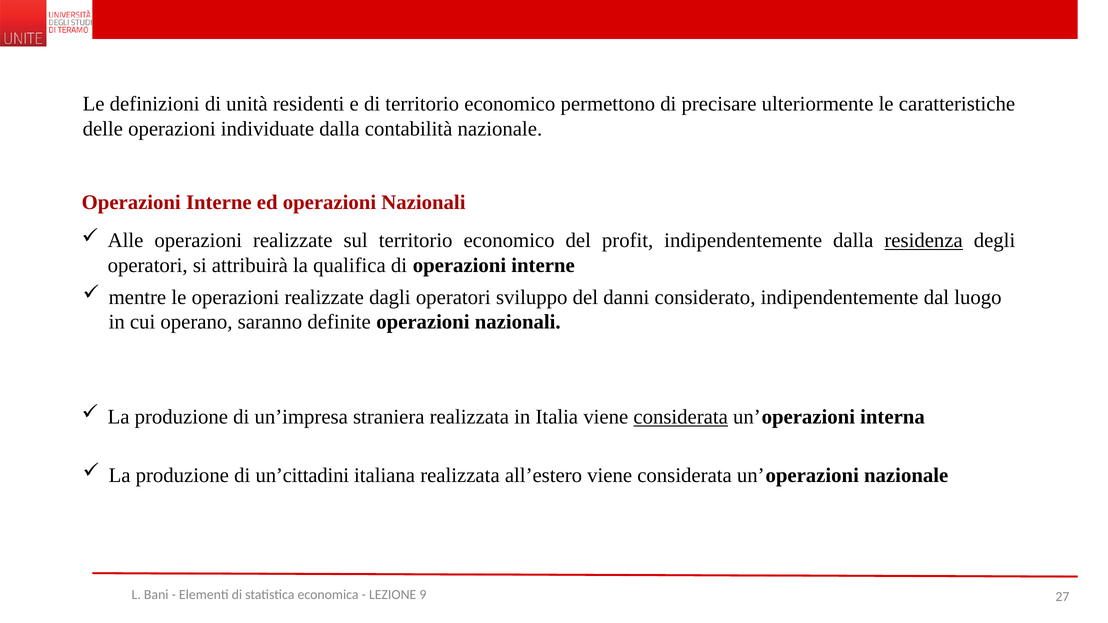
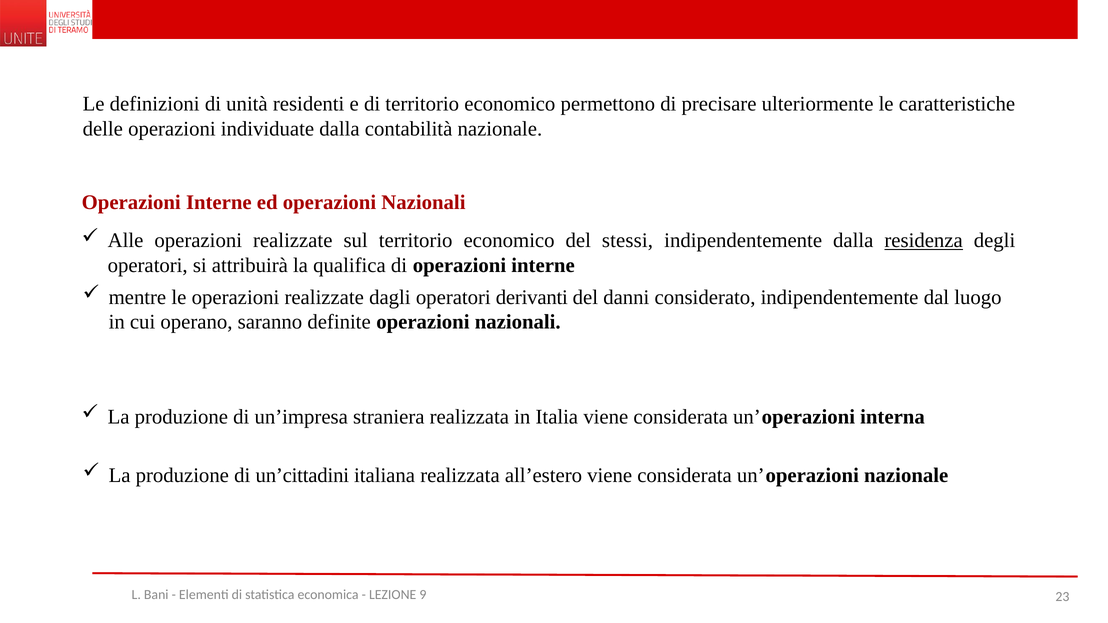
profit: profit -> stessi
sviluppo: sviluppo -> derivanti
considerata at (681, 417) underline: present -> none
27: 27 -> 23
